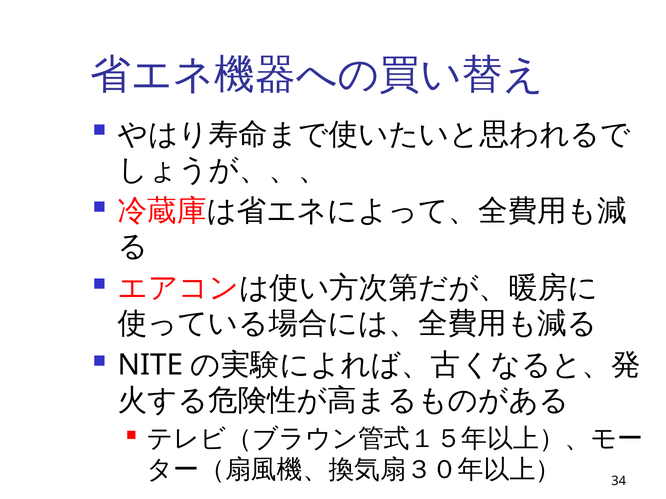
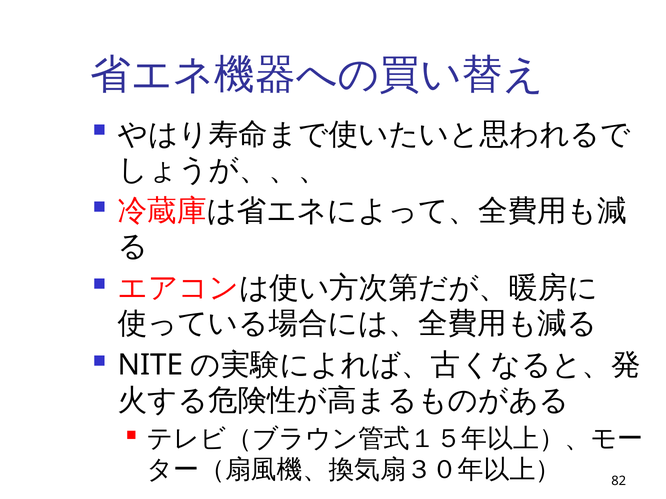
34: 34 -> 82
